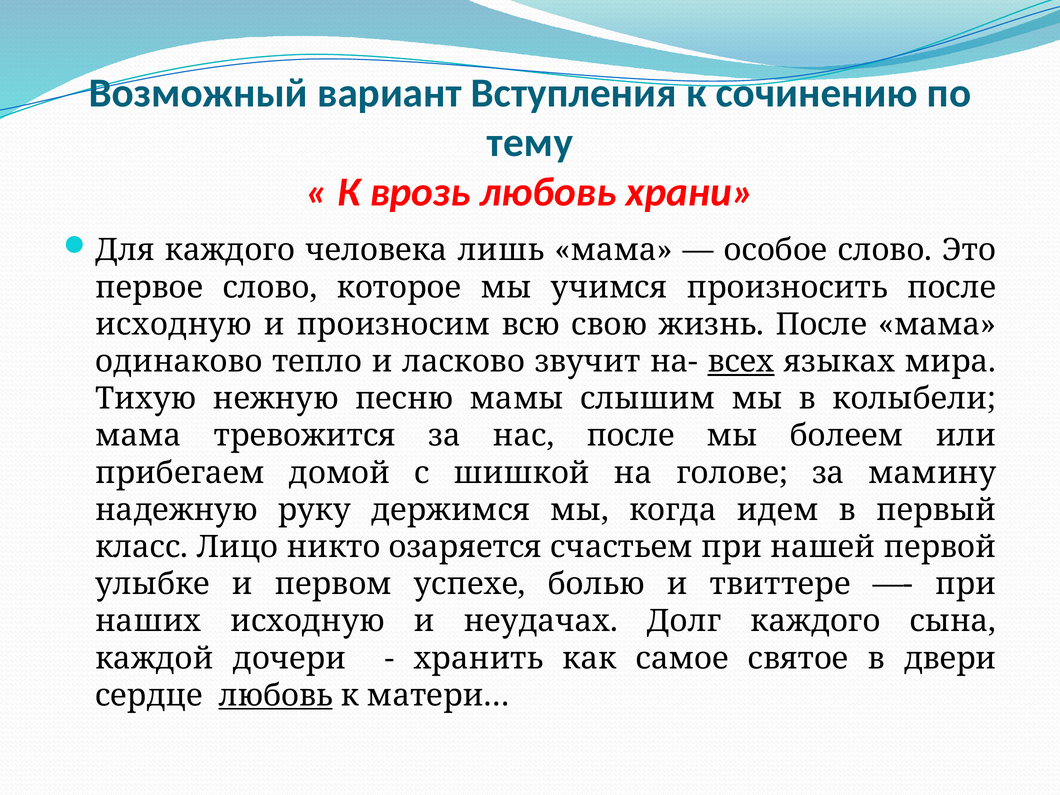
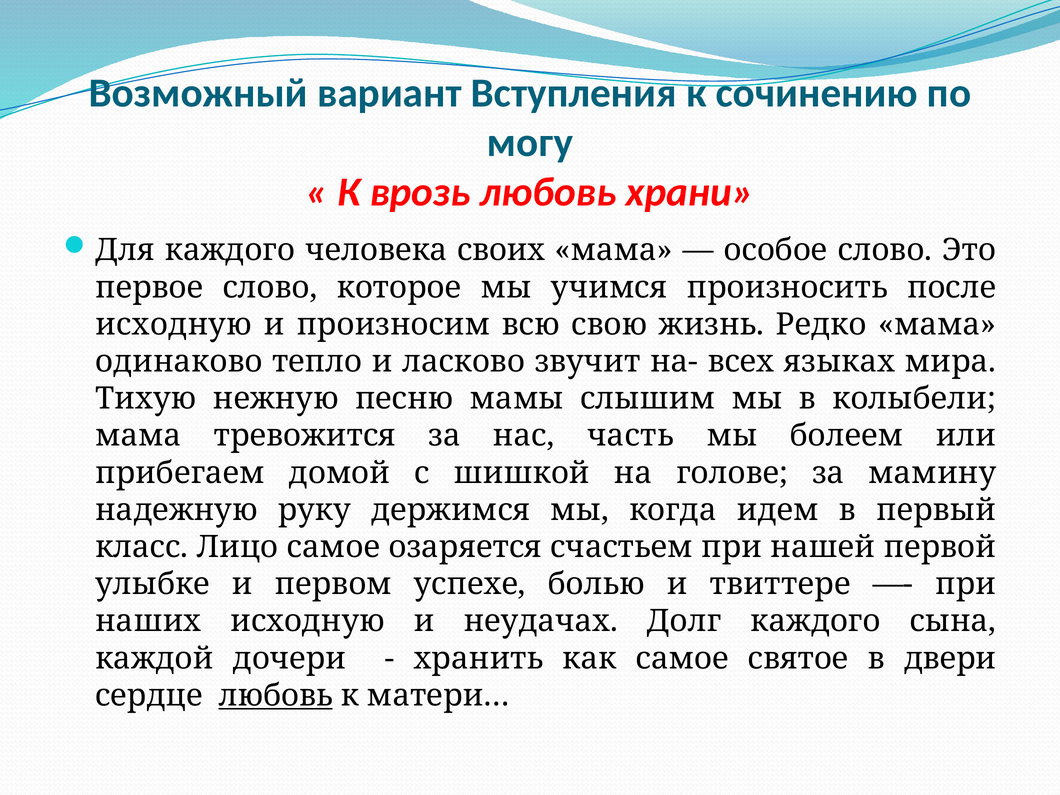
тему: тему -> могу
лишь: лишь -> своих
жизнь После: После -> Редко
всех underline: present -> none
нас после: после -> часть
Лицо никто: никто -> самое
